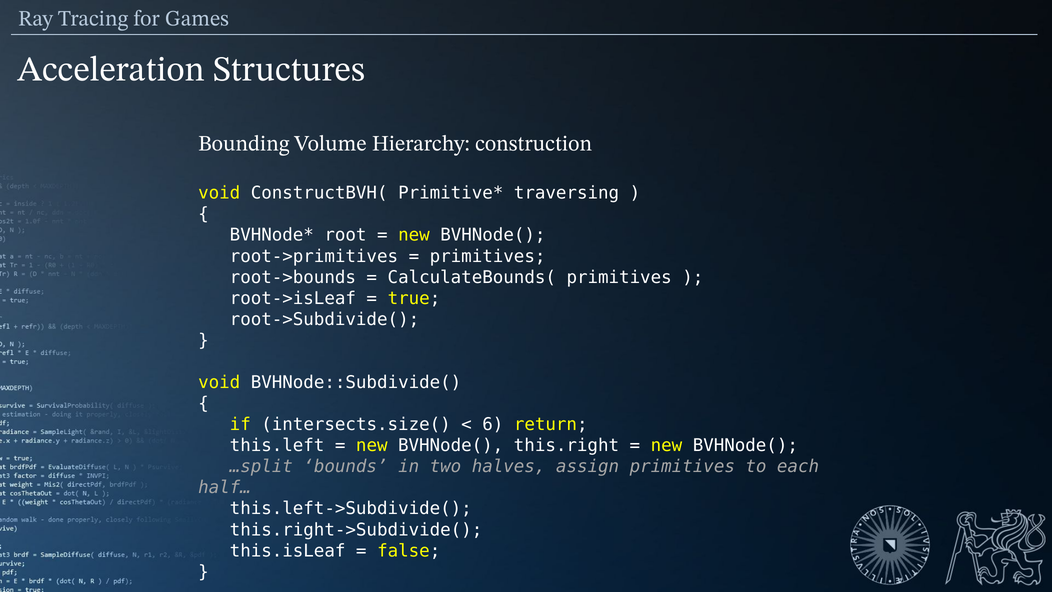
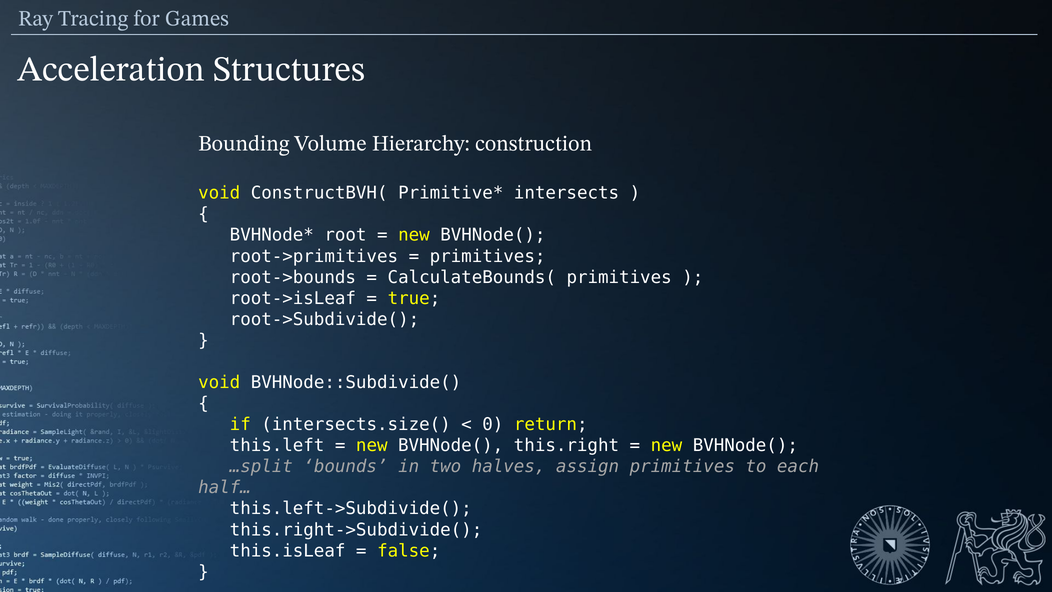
traversing: traversing -> intersects
6: 6 -> 0
